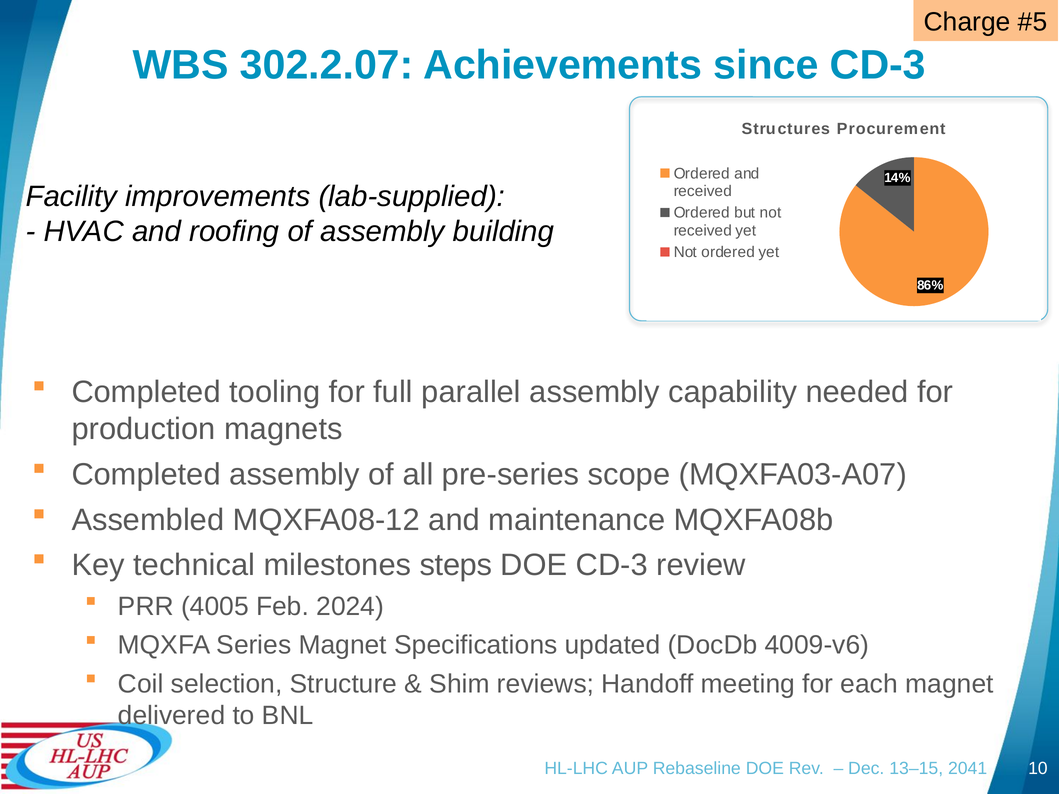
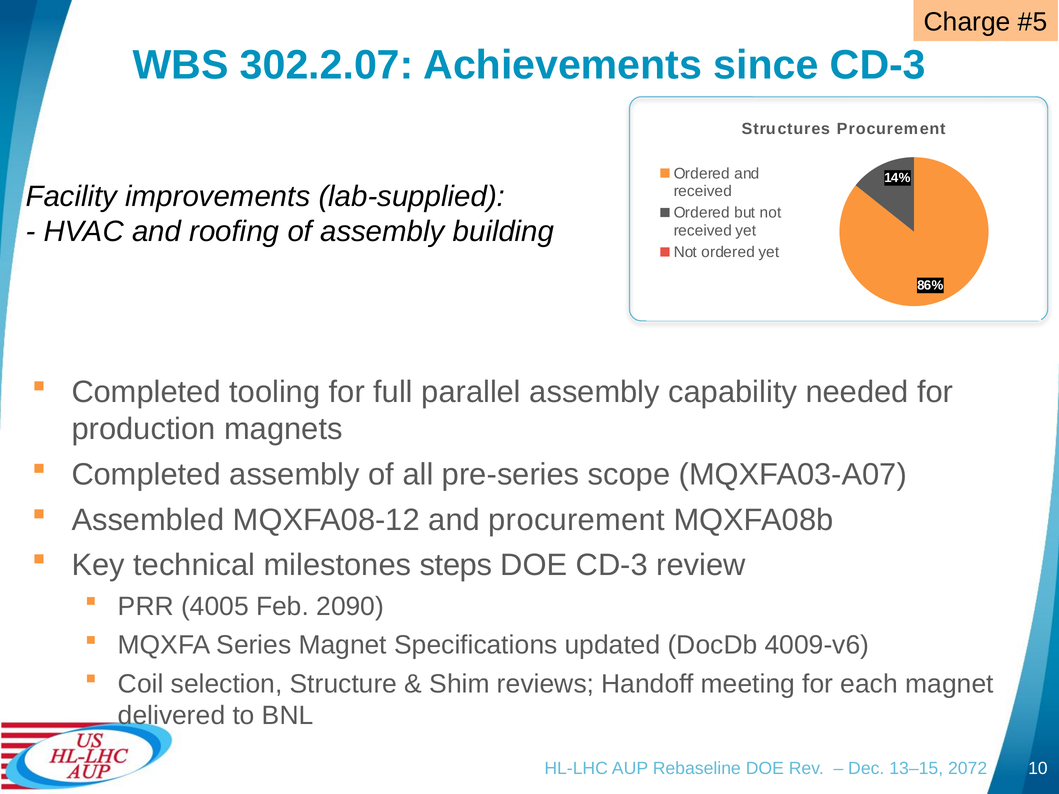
and maintenance: maintenance -> procurement
2024: 2024 -> 2090
2041: 2041 -> 2072
